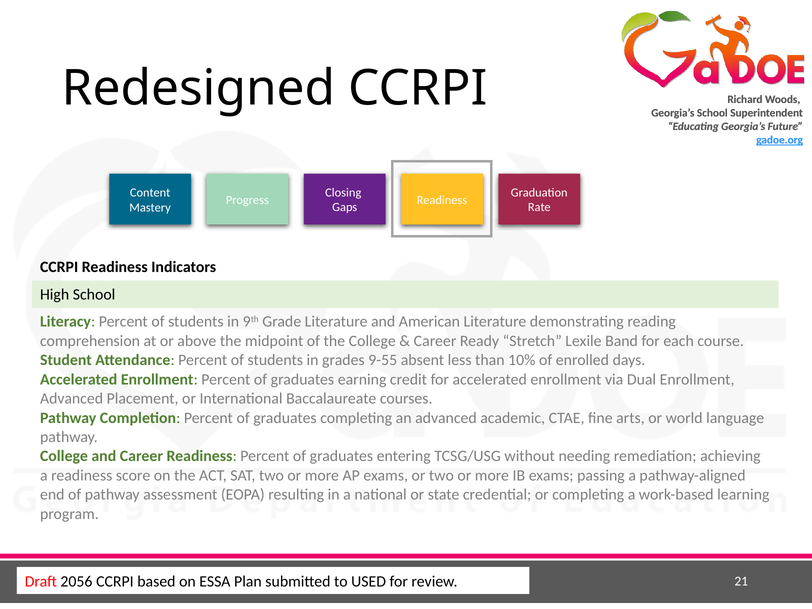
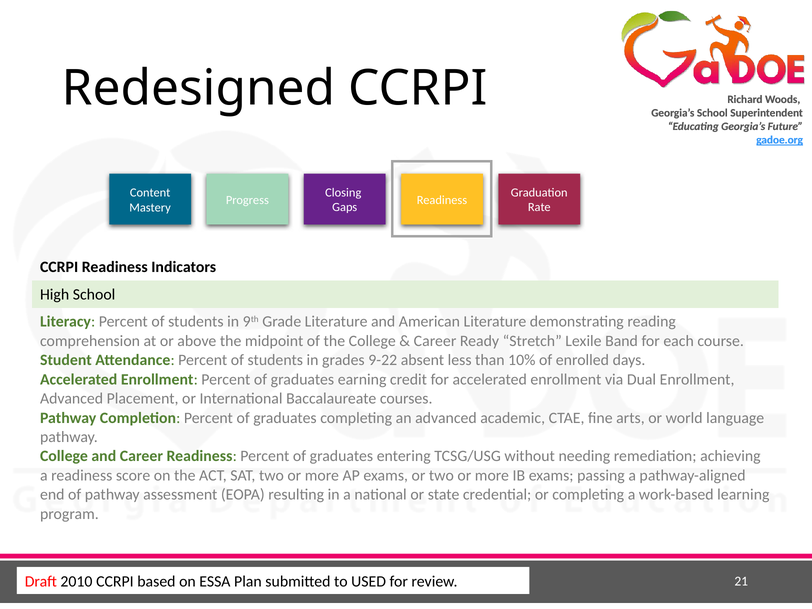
9-55: 9-55 -> 9-22
2056: 2056 -> 2010
